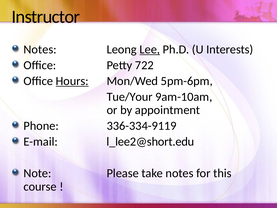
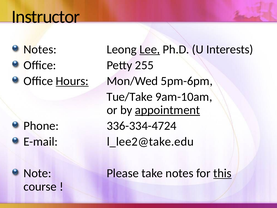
722: 722 -> 255
Tue/Your: Tue/Your -> Tue/Take
appointment underline: none -> present
336-334-9119: 336-334-9119 -> 336-334-4724
l_lee2@short.edu: l_lee2@short.edu -> l_lee2@take.edu
this underline: none -> present
